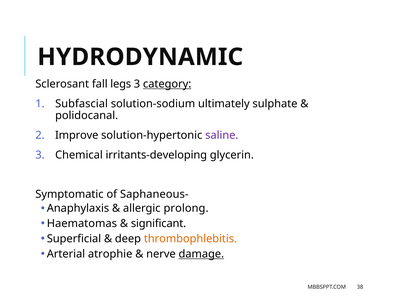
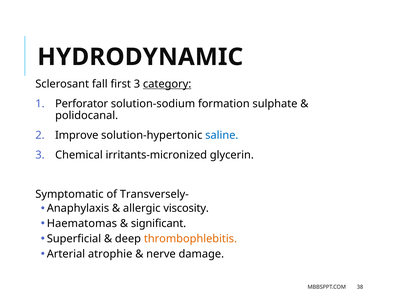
legs: legs -> first
Subfascial: Subfascial -> Perforator
ultimately: ultimately -> formation
saline colour: purple -> blue
irritants-developing: irritants-developing -> irritants-micronized
Saphaneous-: Saphaneous- -> Transversely-
prolong: prolong -> viscosity
damage underline: present -> none
